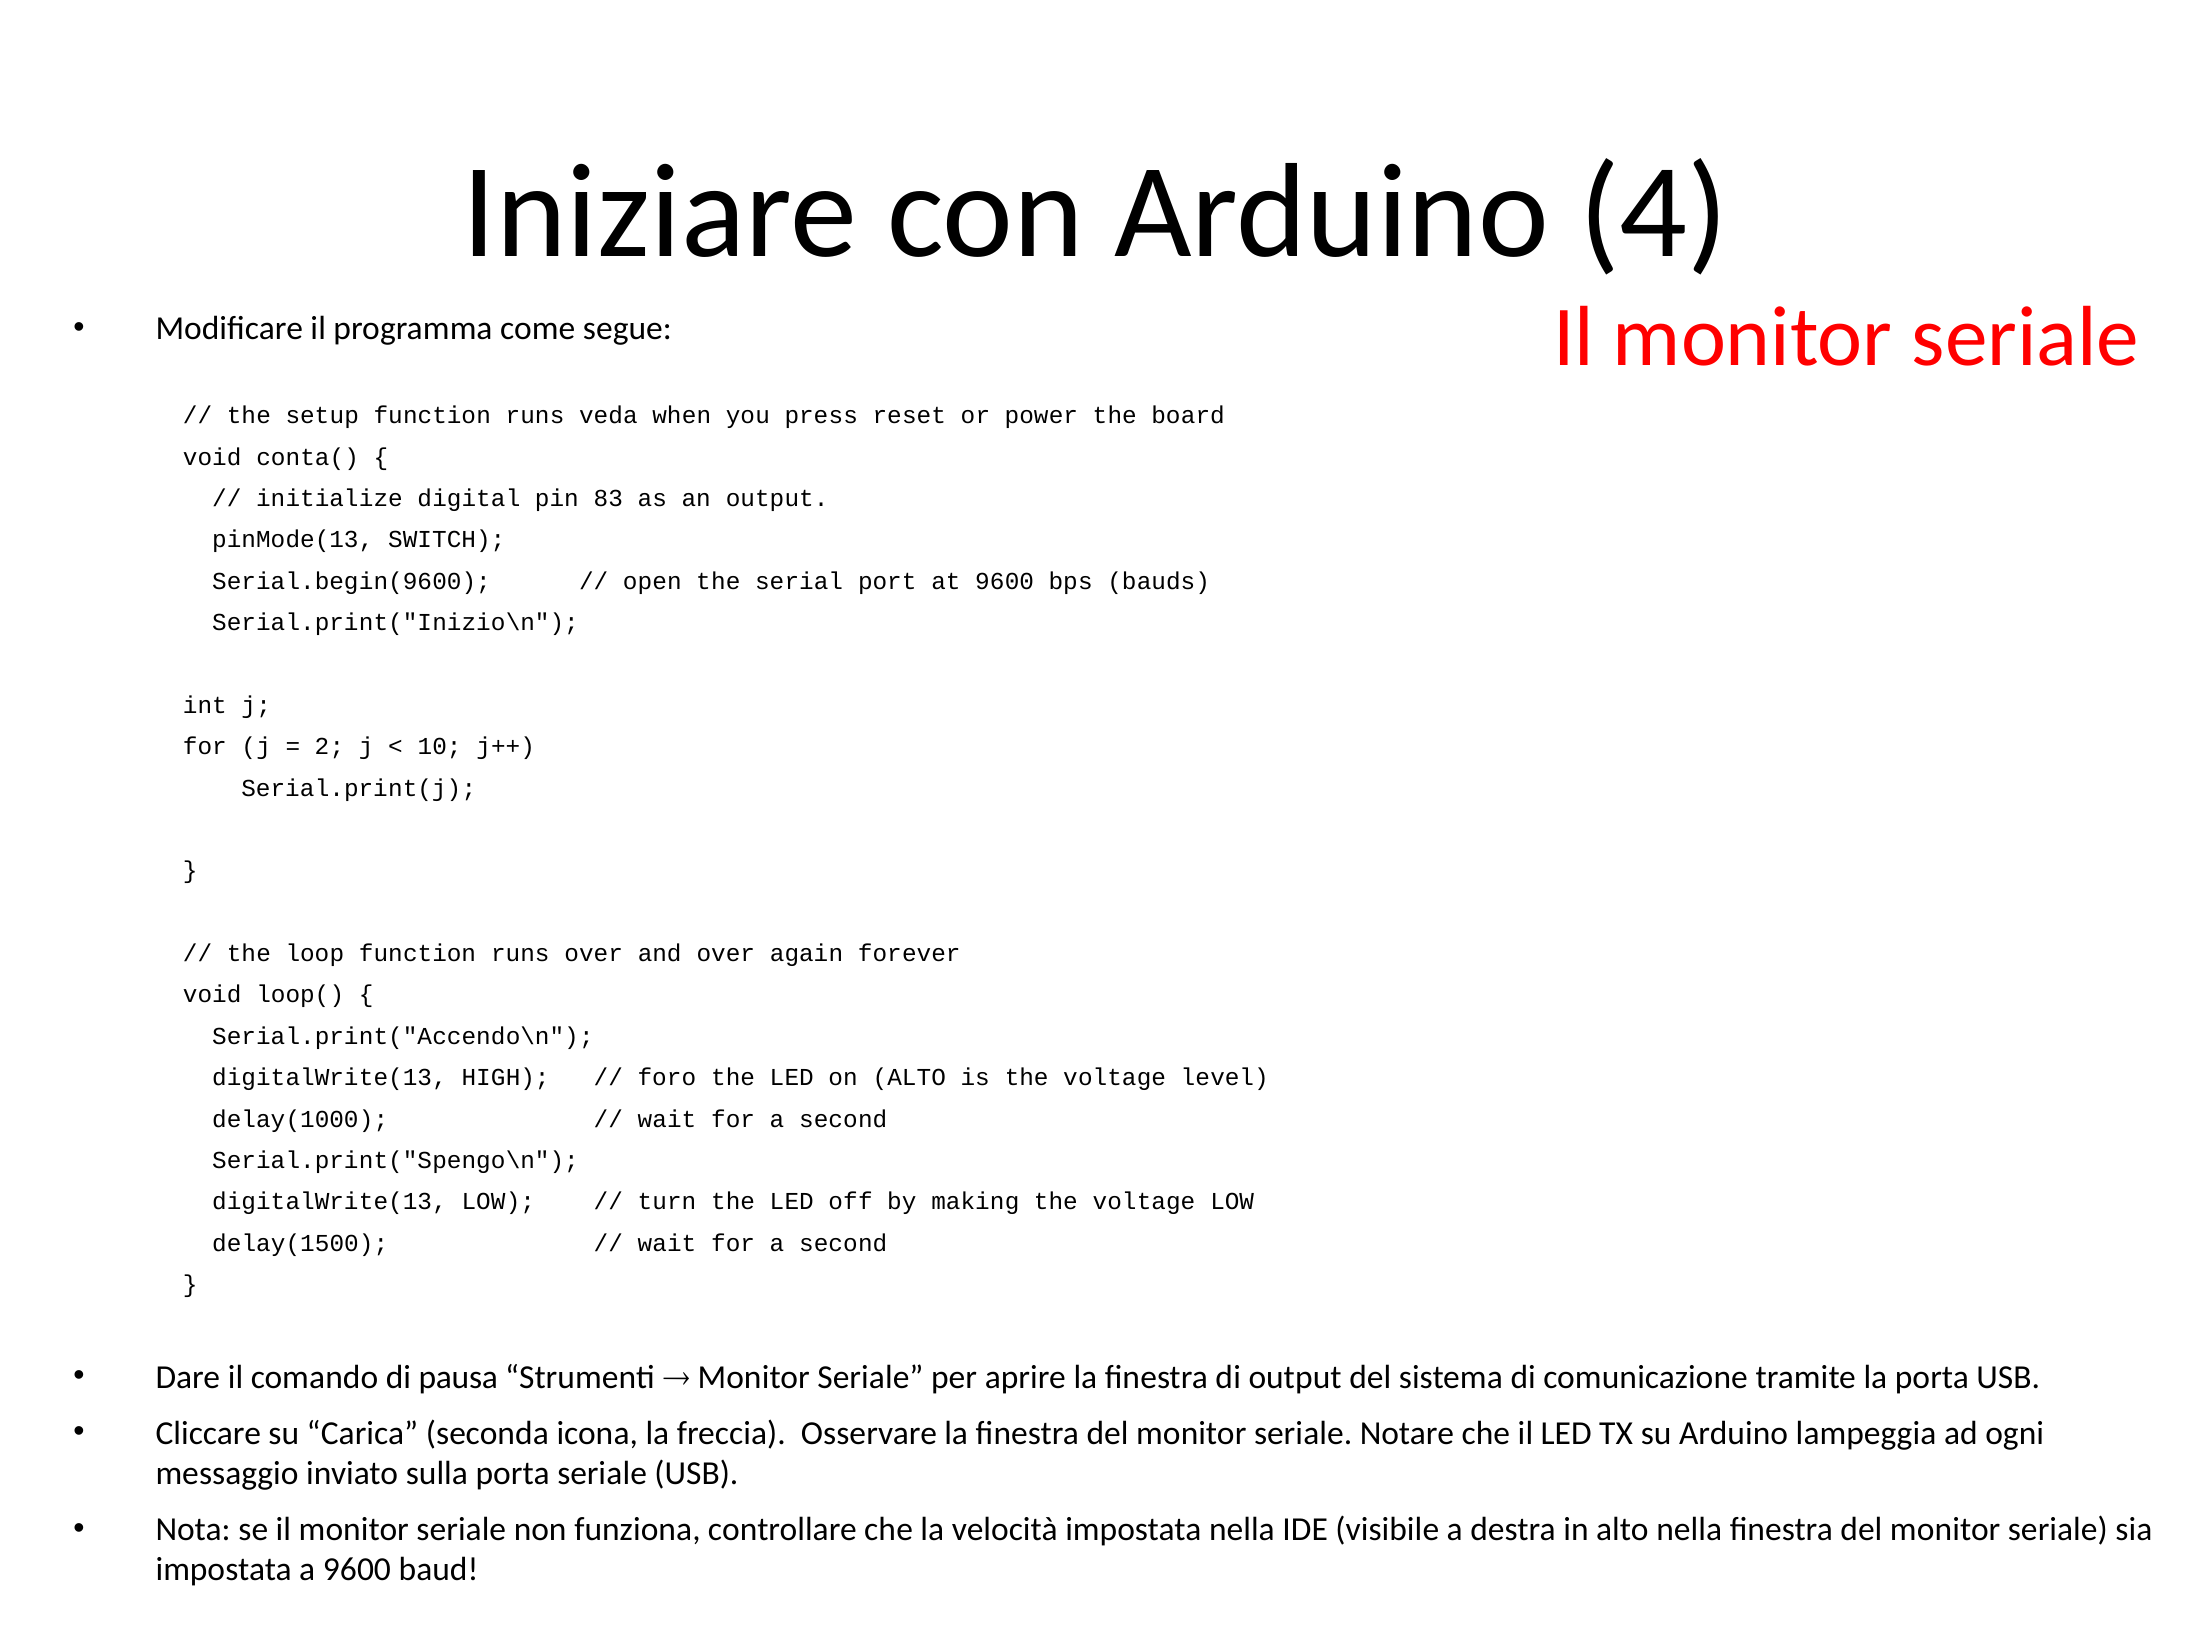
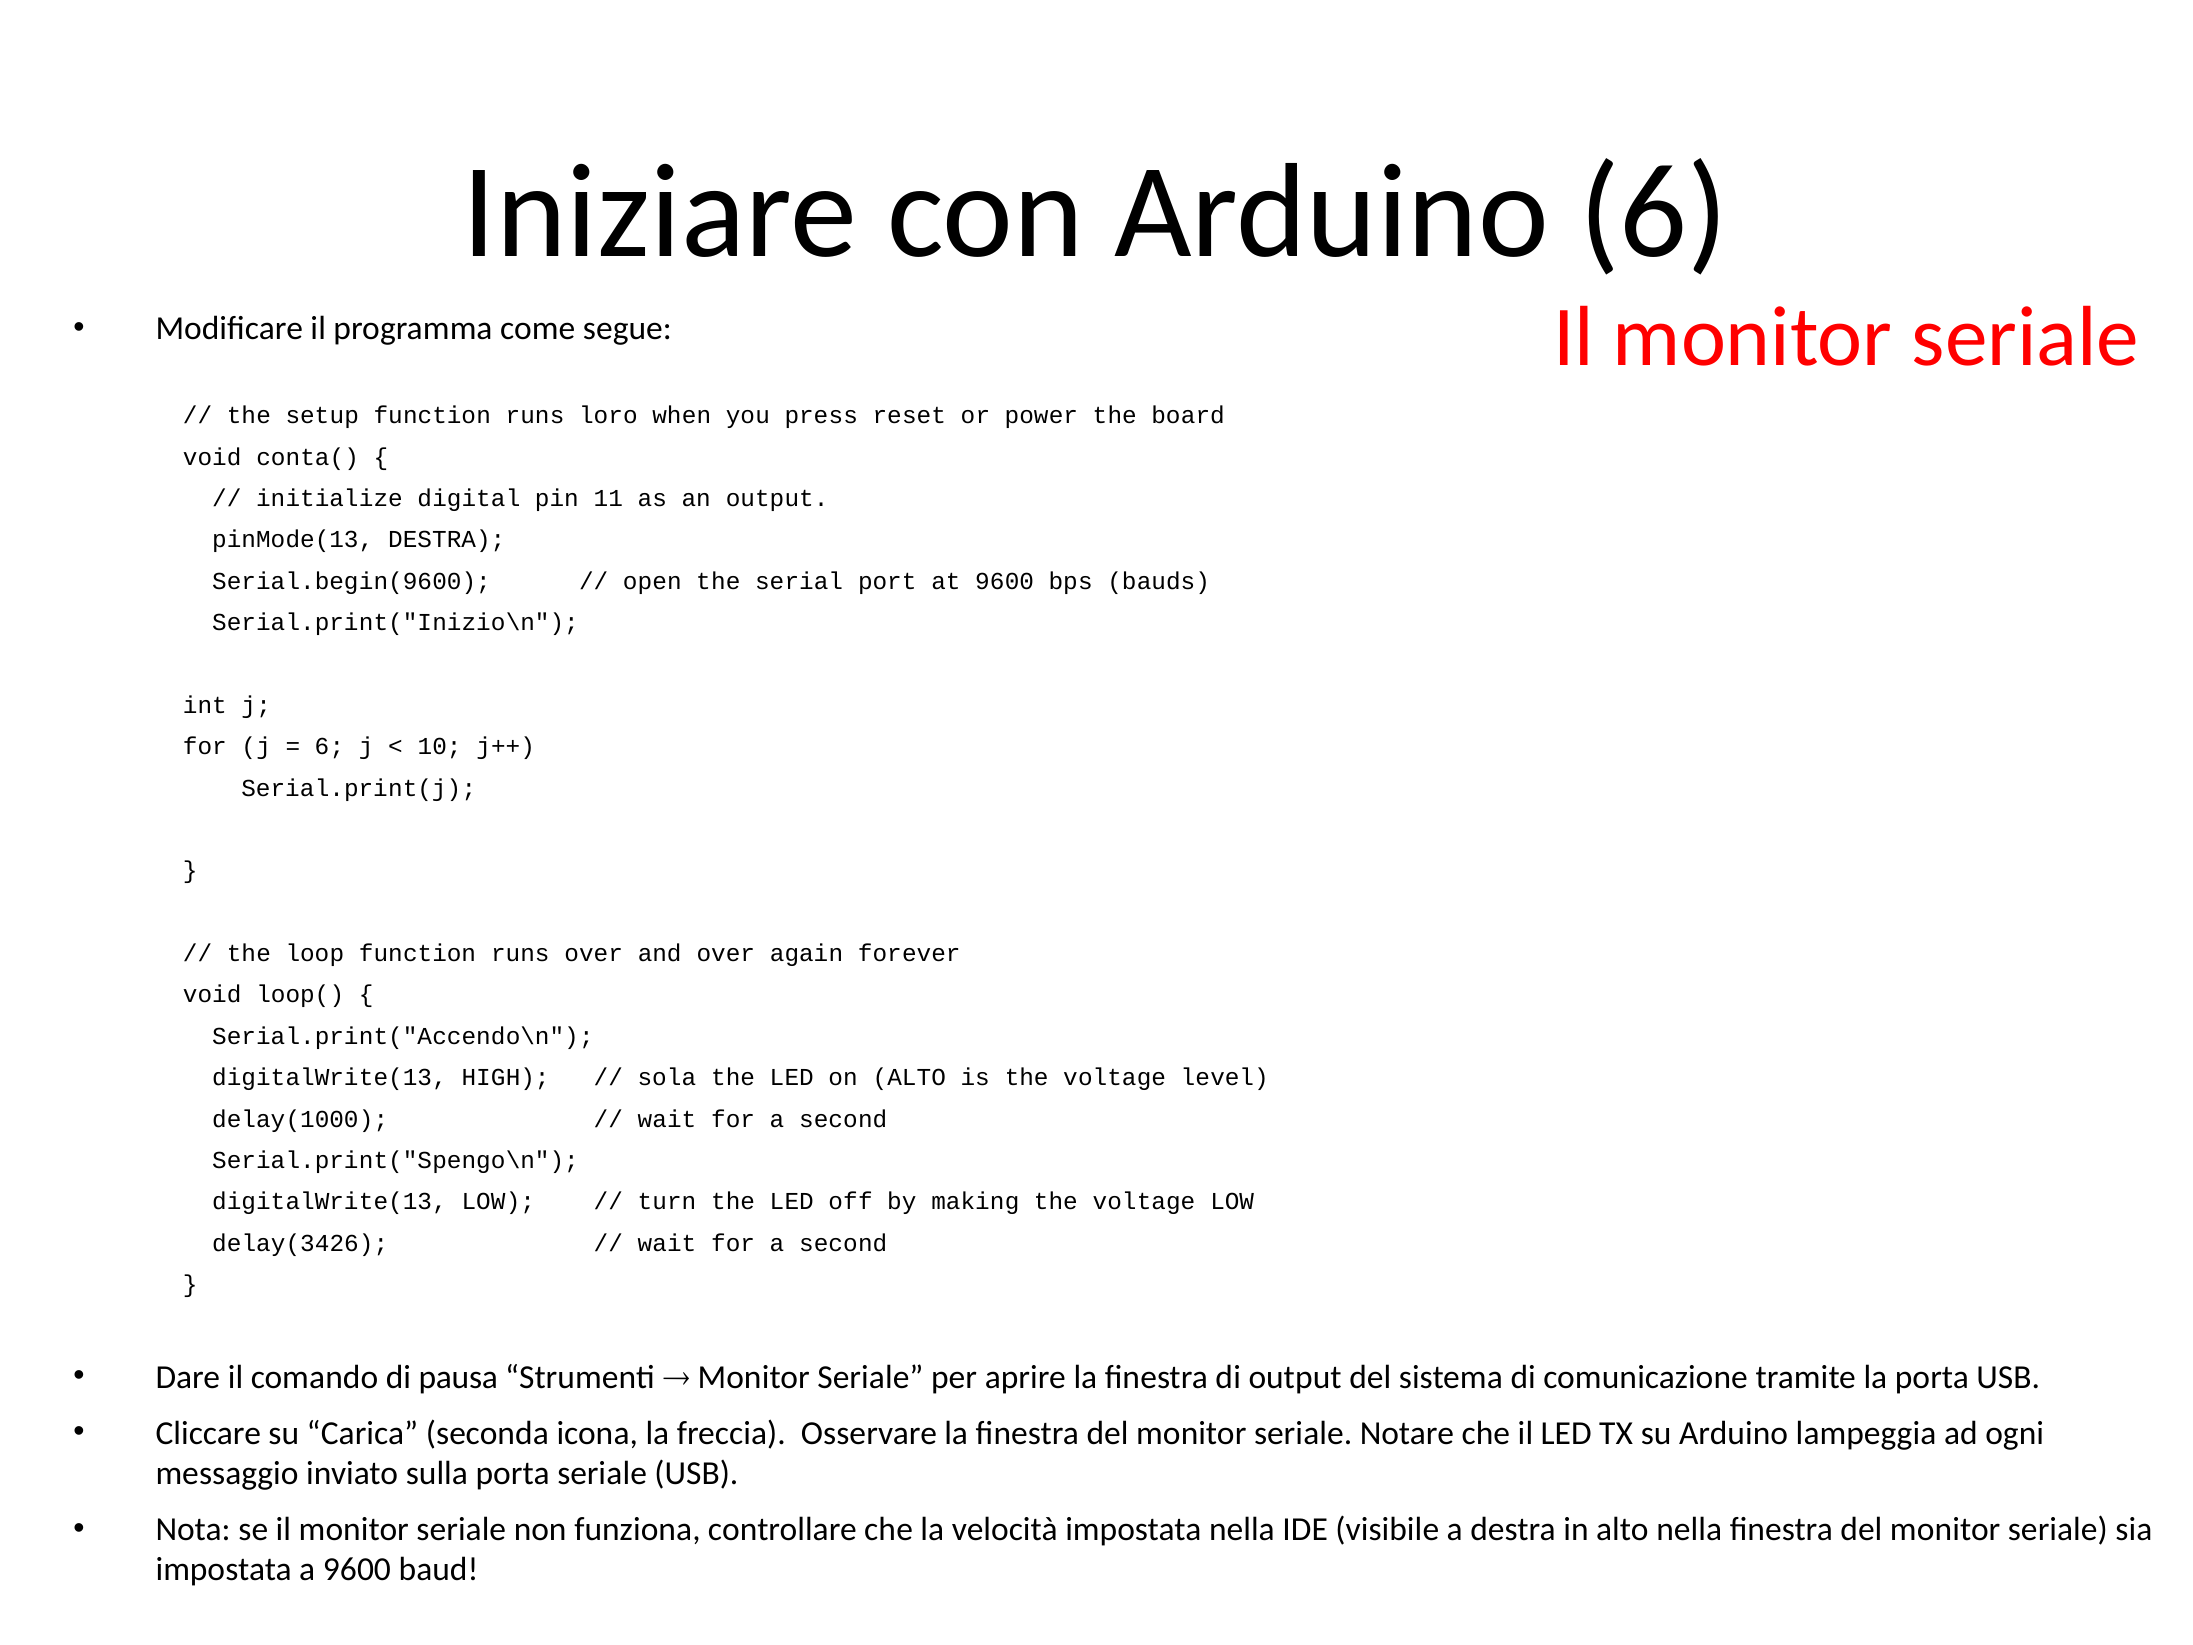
Arduino 4: 4 -> 6
veda: veda -> loro
83: 83 -> 11
pinMode(13 SWITCH: SWITCH -> DESTRA
2 at (329, 747): 2 -> 6
foro: foro -> sola
delay(1500: delay(1500 -> delay(3426
